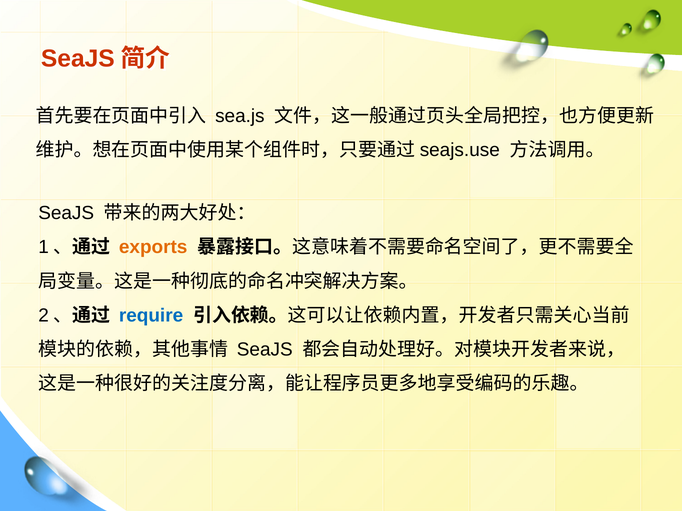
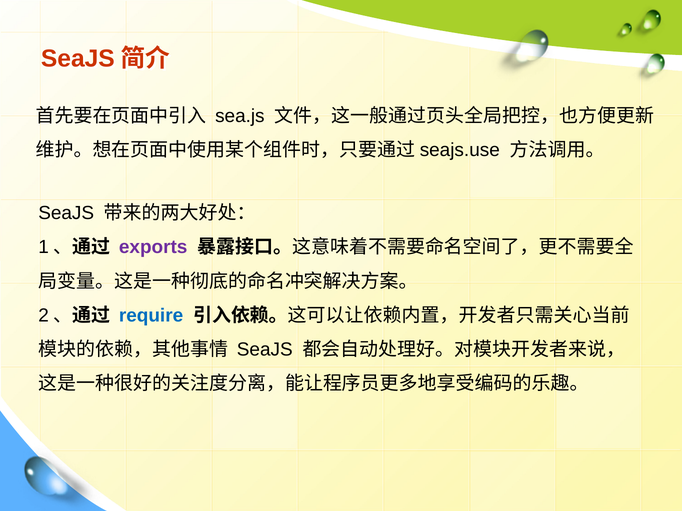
exports colour: orange -> purple
